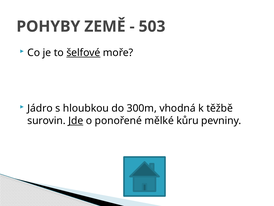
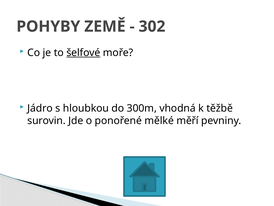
503: 503 -> 302
Jde underline: present -> none
kůru: kůru -> měří
